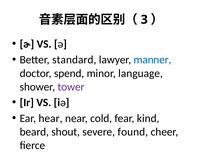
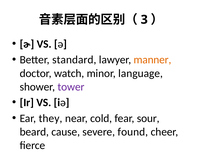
manner colour: blue -> orange
spend: spend -> watch
hear: hear -> they
kind: kind -> sour
shout: shout -> cause
